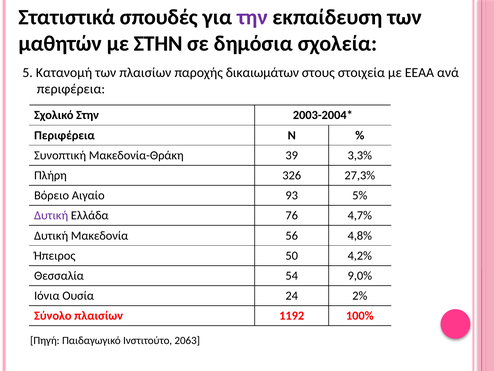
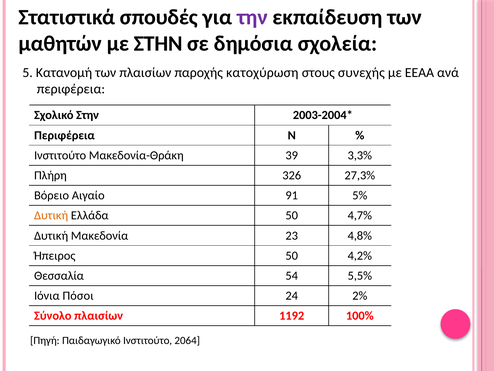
δικαιωμάτων: δικαιωμάτων -> κατοχύρωση
στοιχεία: στοιχεία -> συνεχής
Συνοπτική at (60, 155): Συνοπτική -> Ινστιτούτο
93: 93 -> 91
Δυτική at (51, 215) colour: purple -> orange
Ελλάδα 76: 76 -> 50
56: 56 -> 23
9,0%: 9,0% -> 5,5%
Ουσία: Ουσία -> Πόσοι
2063: 2063 -> 2064
